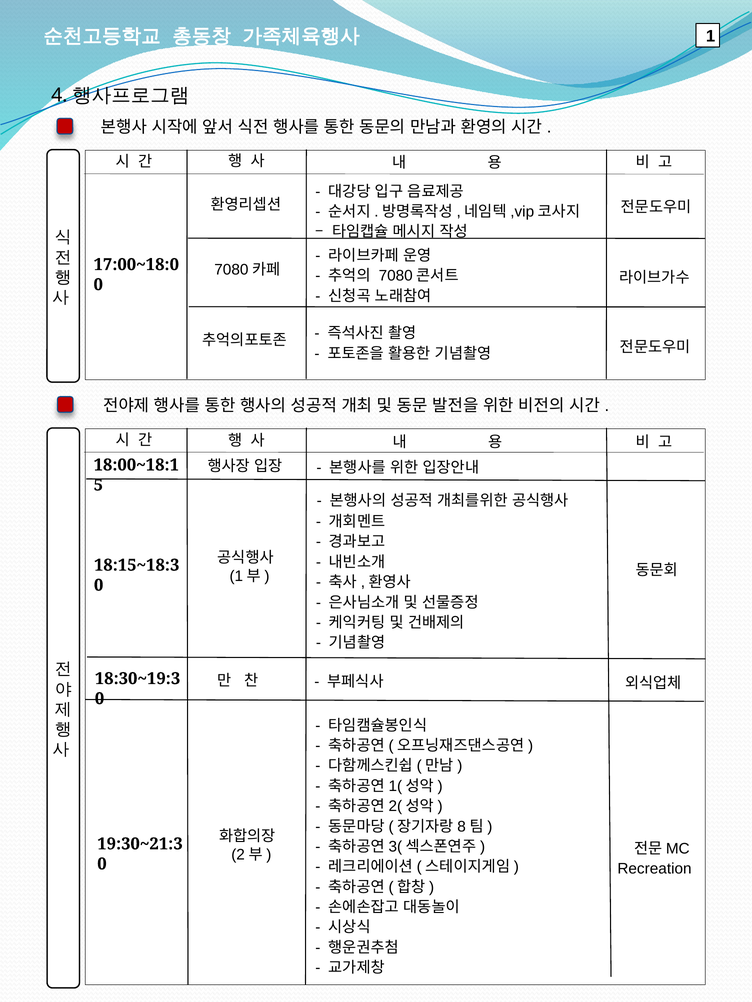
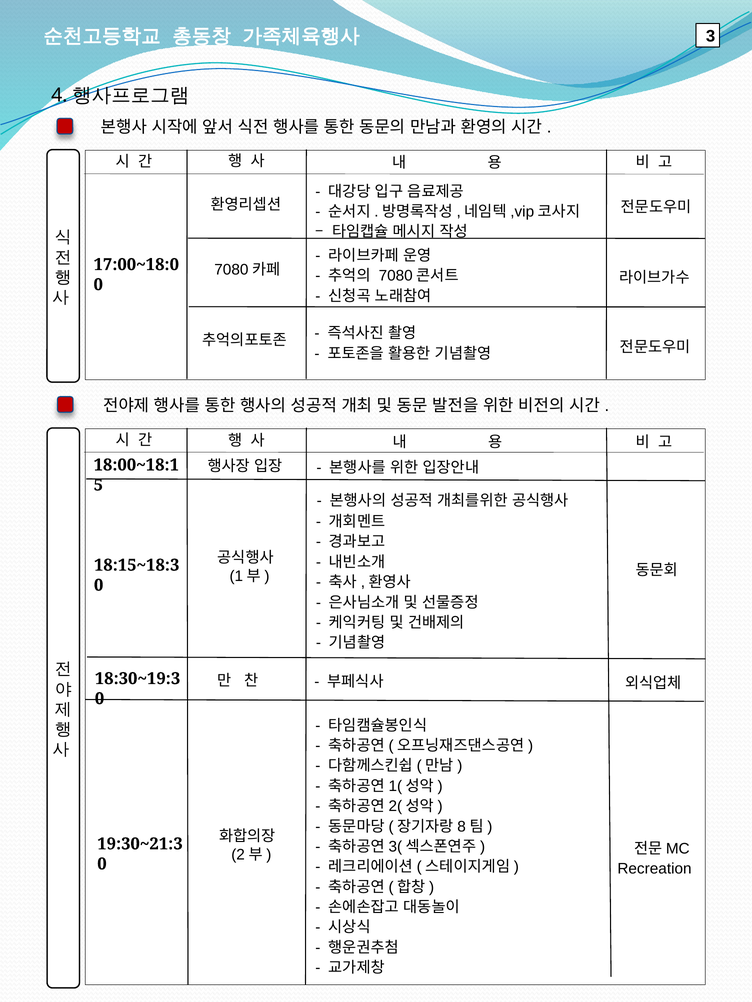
1: 1 -> 3
